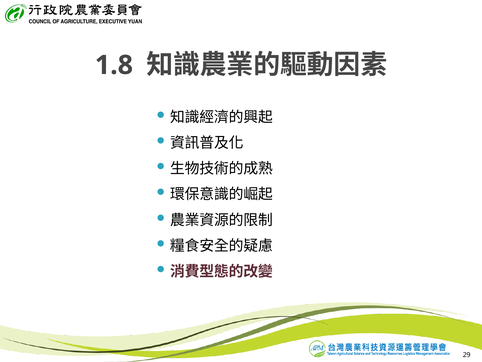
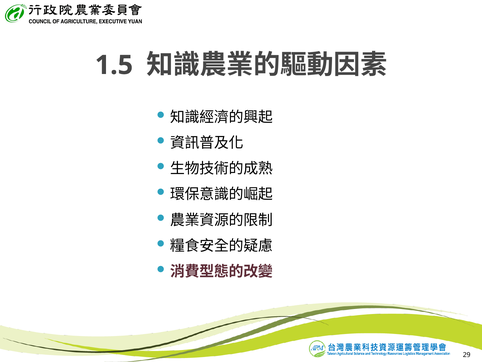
1.8: 1.8 -> 1.5
